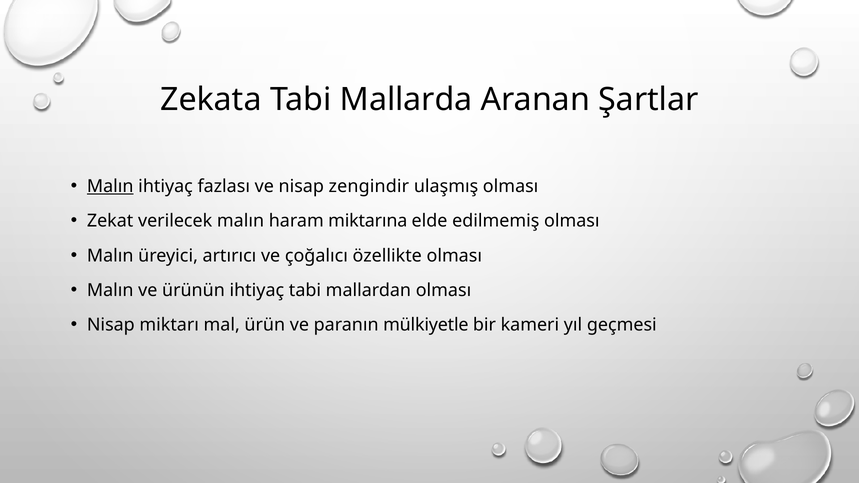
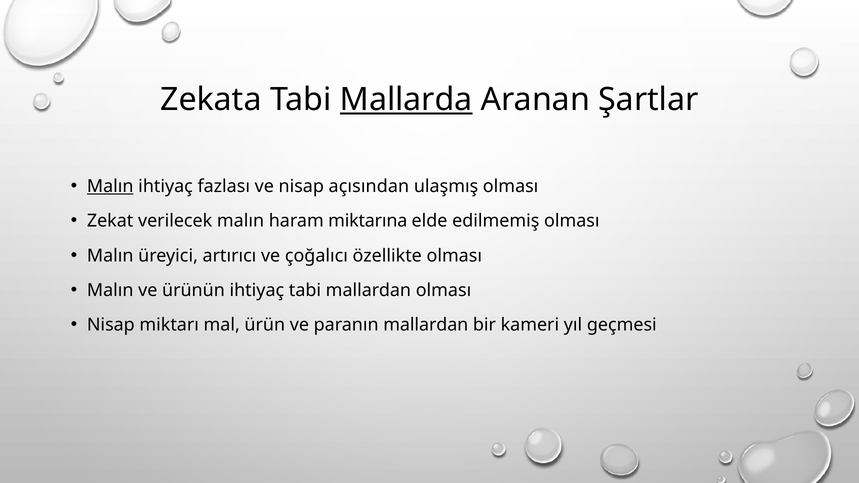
Mallarda underline: none -> present
zengindir: zengindir -> açısından
paranın mülkiyetle: mülkiyetle -> mallardan
